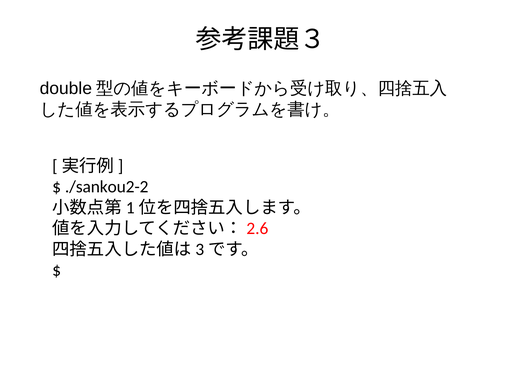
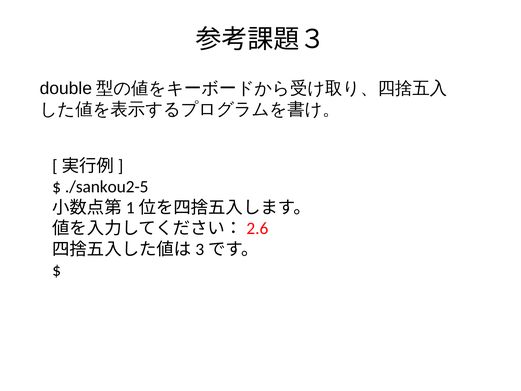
./sankou2-2: ./sankou2-2 -> ./sankou2-5
